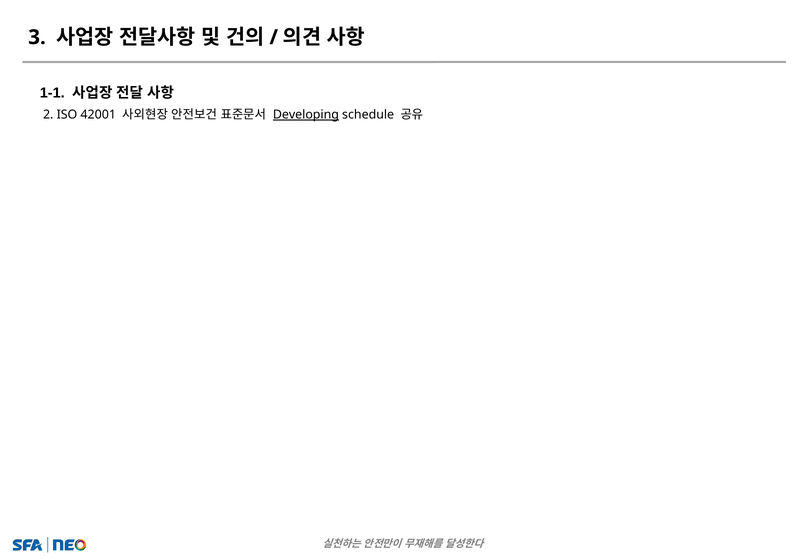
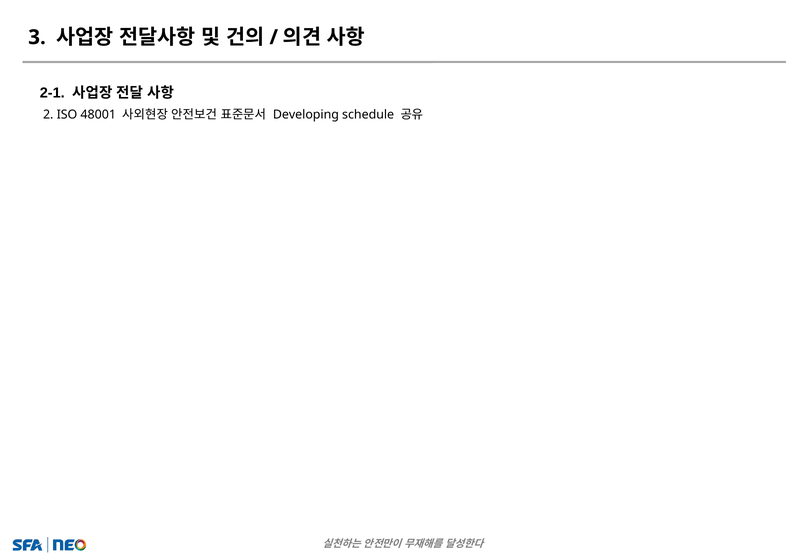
1-1: 1-1 -> 2-1
42001: 42001 -> 48001
Developing underline: present -> none
